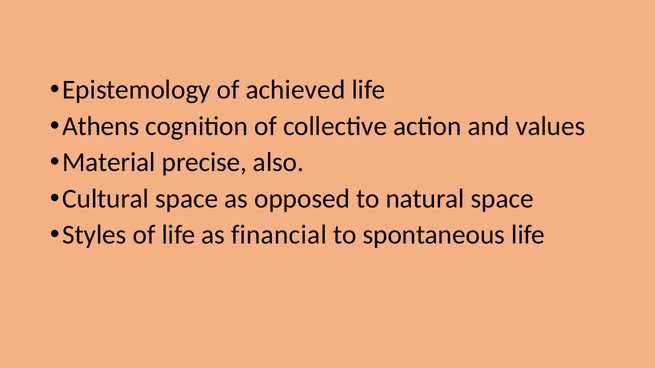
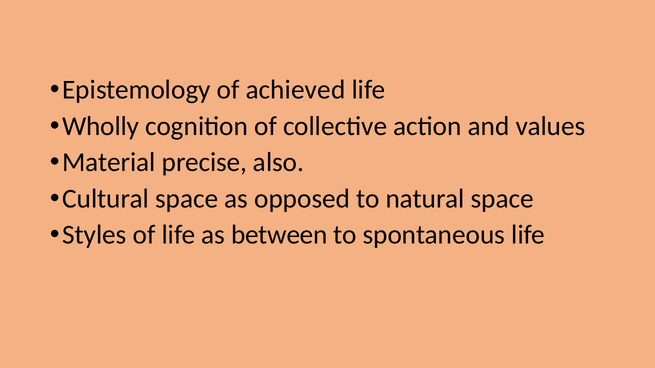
Athens: Athens -> Wholly
financial: financial -> between
